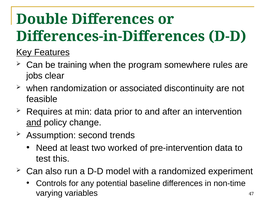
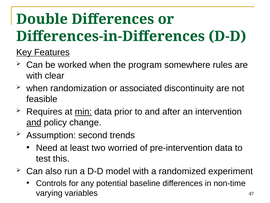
training: training -> worked
jobs at (34, 76): jobs -> with
min underline: none -> present
worked: worked -> worried
